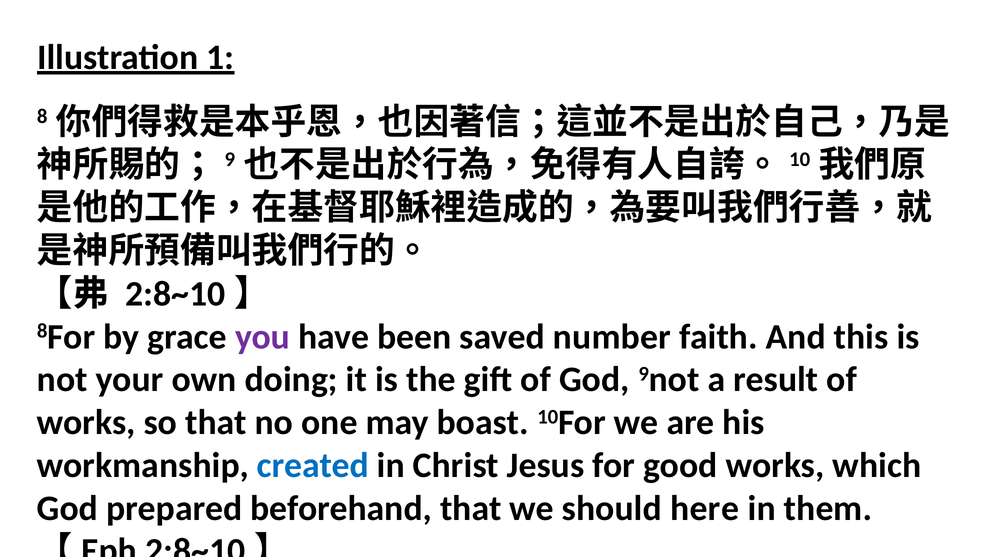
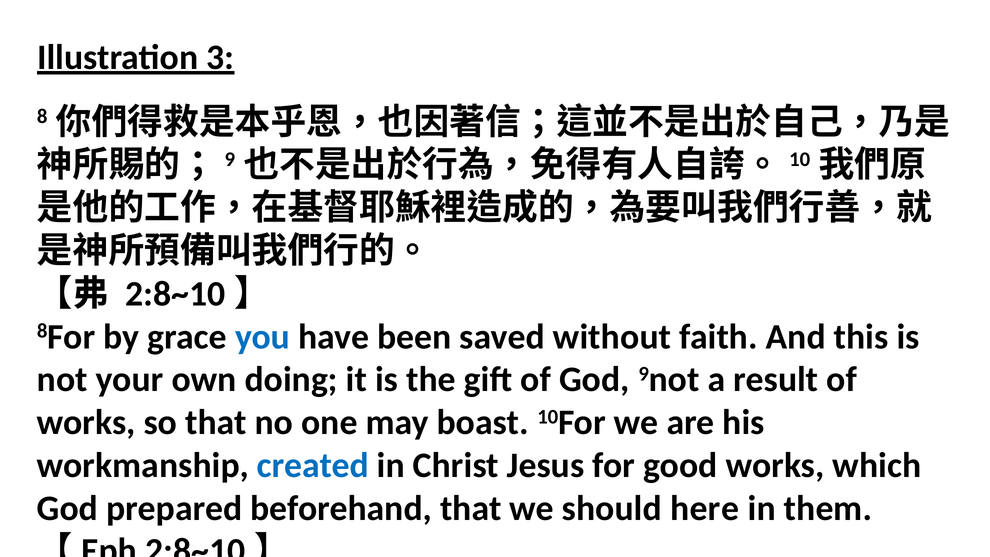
1: 1 -> 3
you colour: purple -> blue
number: number -> without
